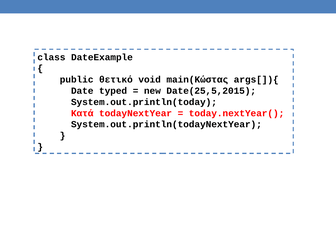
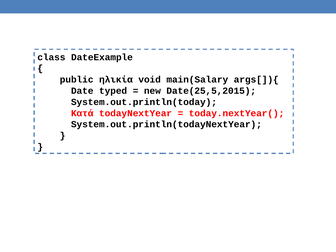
θετικό: θετικό -> ηλικία
main(Κώστας: main(Κώστας -> main(Salary
